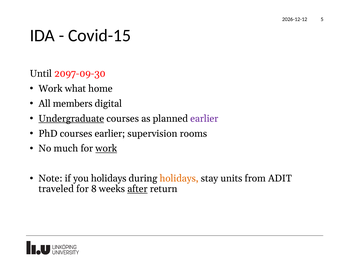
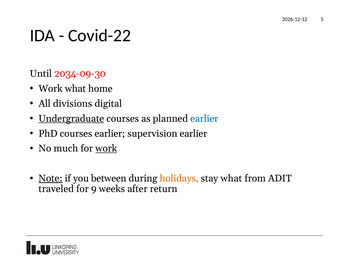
Covid-15: Covid-15 -> Covid-22
2097-09-30: 2097-09-30 -> 2034-09-30
members: members -> divisions
earlier at (204, 118) colour: purple -> blue
supervision rooms: rooms -> earlier
Note underline: none -> present
you holidays: holidays -> between
stay units: units -> what
8: 8 -> 9
after underline: present -> none
